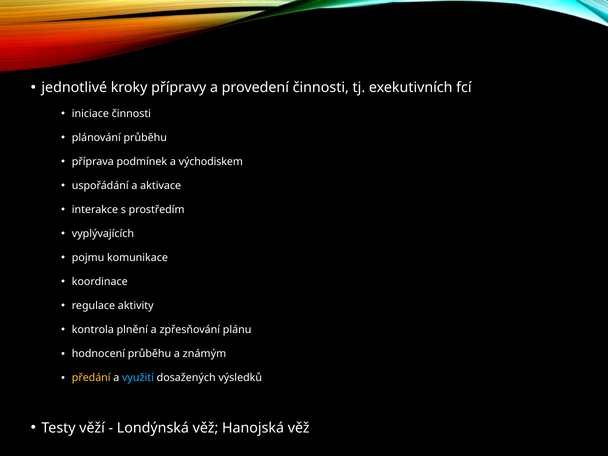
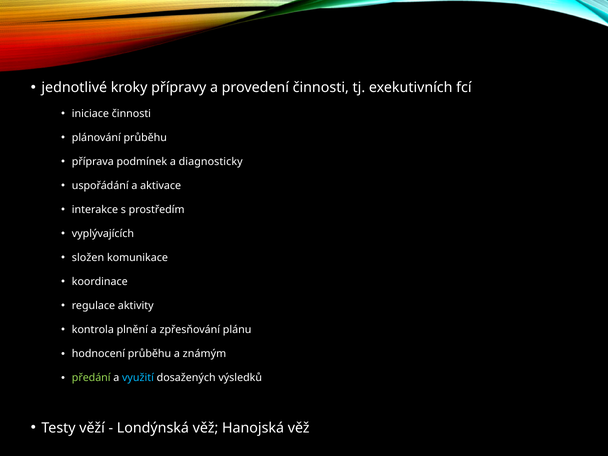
východiskem: východiskem -> diagnosticky
pojmu: pojmu -> složen
předání colour: yellow -> light green
